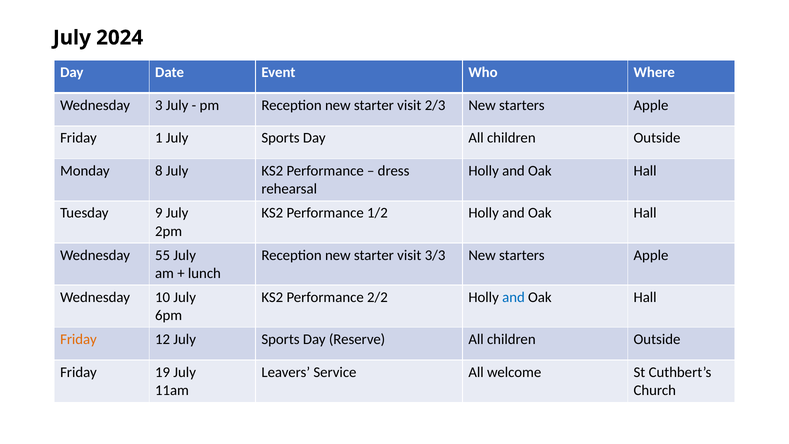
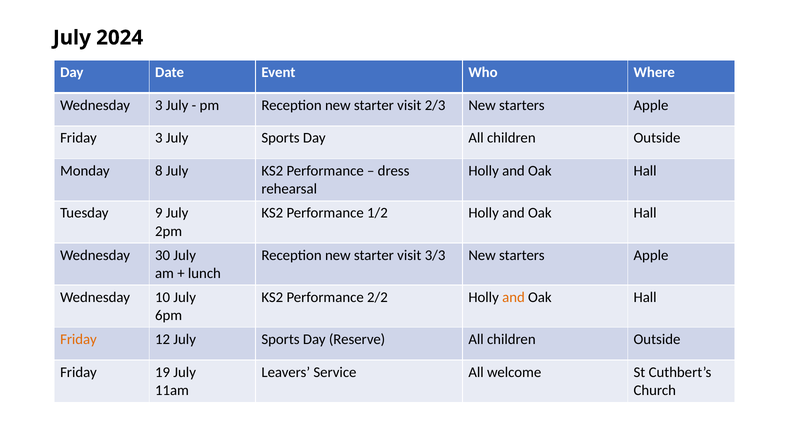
Friday 1: 1 -> 3
55: 55 -> 30
and at (513, 297) colour: blue -> orange
